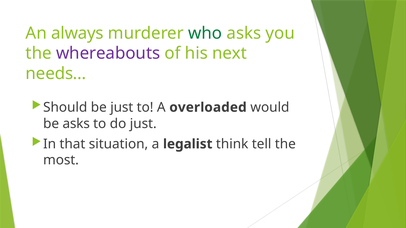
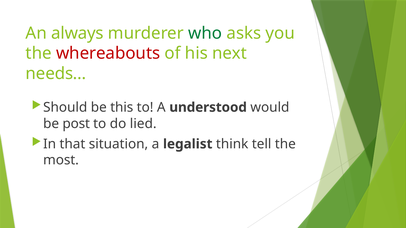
whereabouts colour: purple -> red
be just: just -> this
overloaded: overloaded -> understood
be asks: asks -> post
do just: just -> lied
